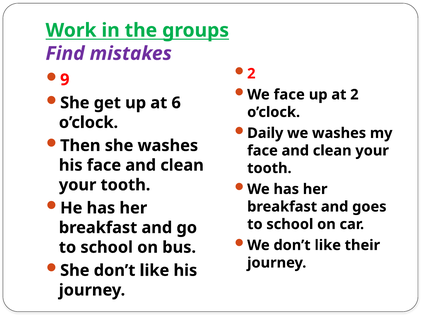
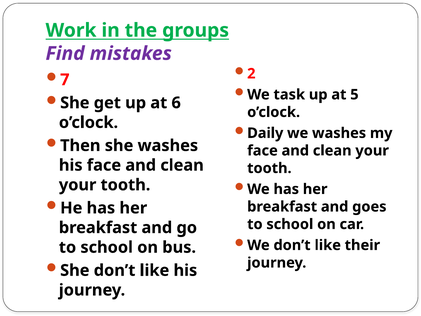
9: 9 -> 7
We face: face -> task
at 2: 2 -> 5
